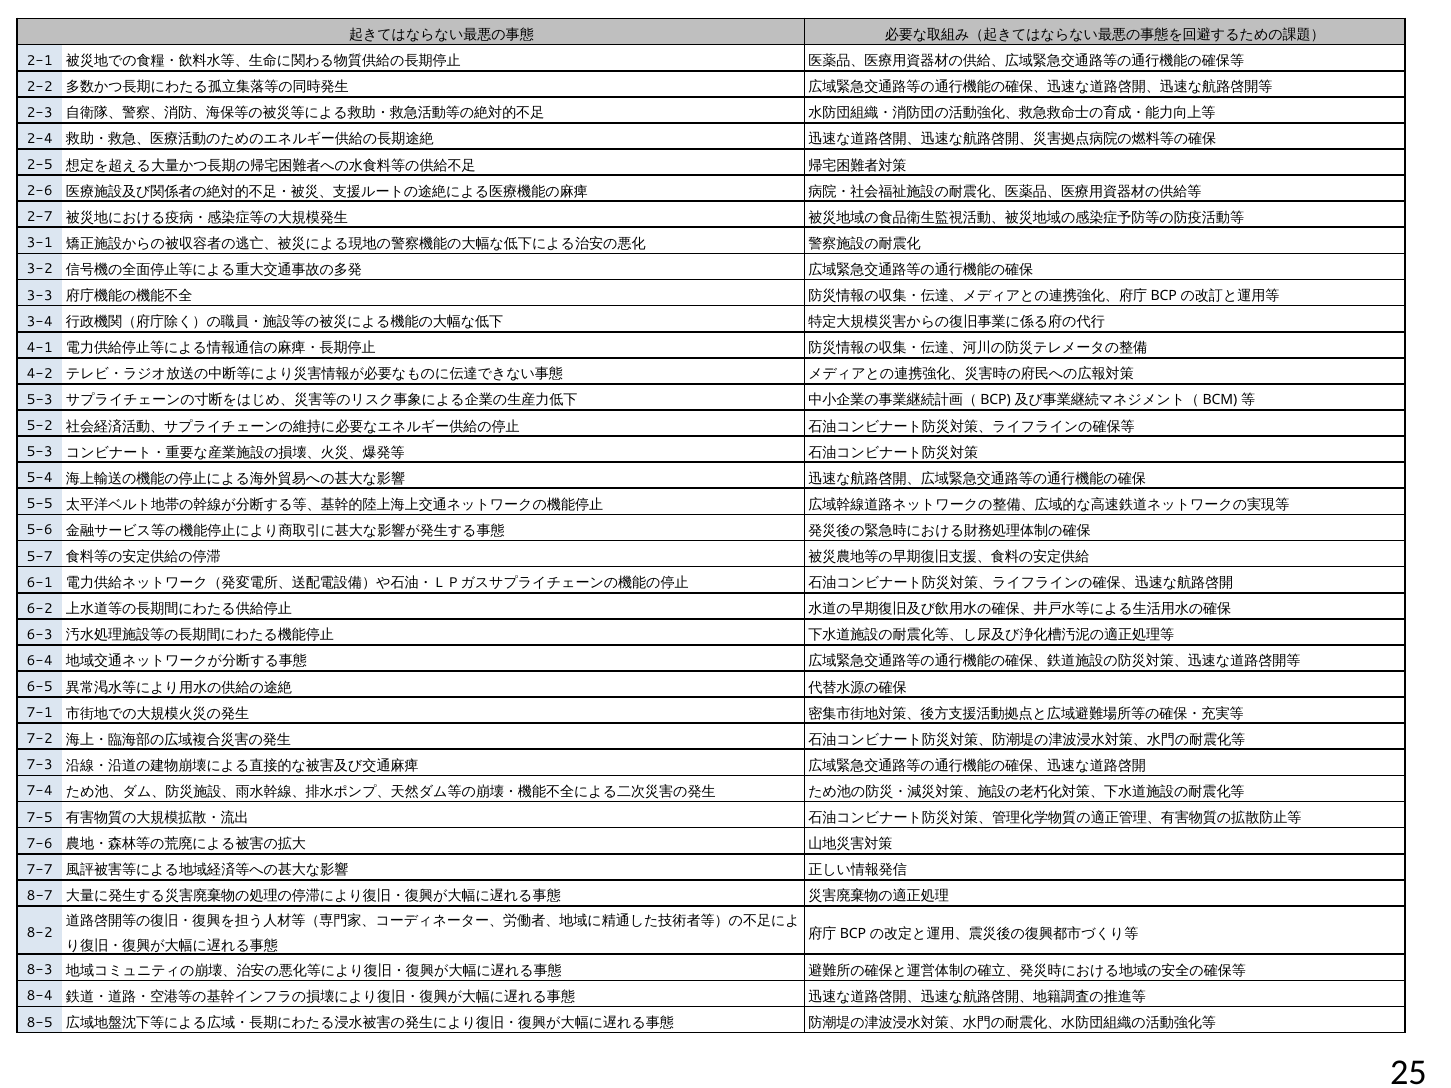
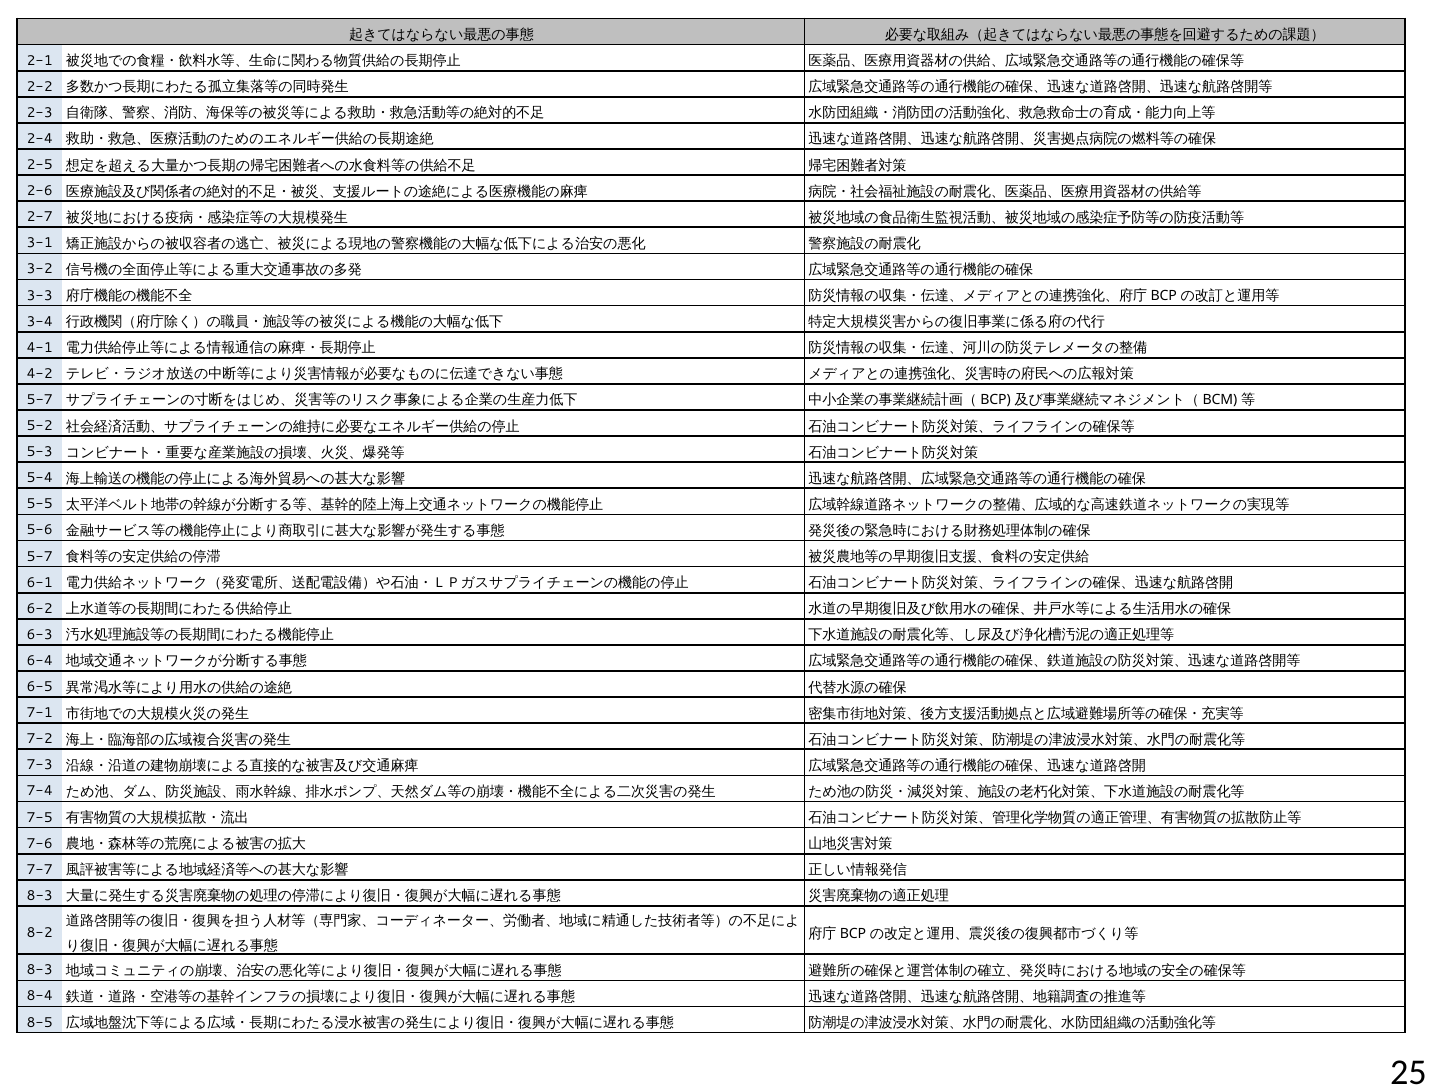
5-3 at (40, 400): 5-3 -> 5-7
8-7 at (40, 896): 8-7 -> 8-3
